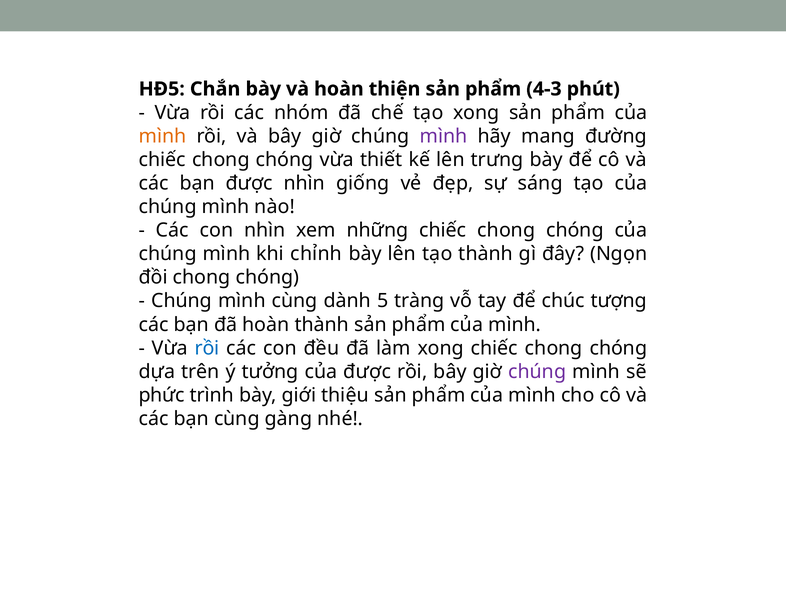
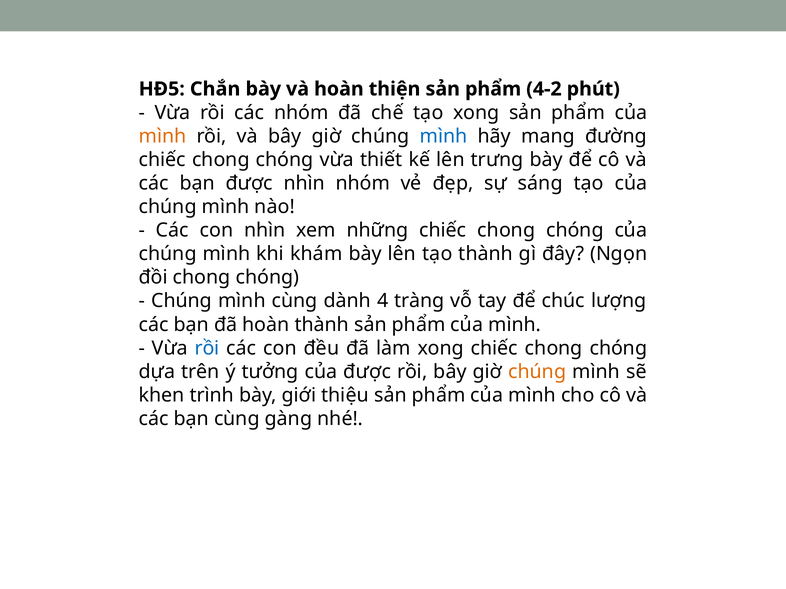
4-3: 4-3 -> 4-2
mình at (444, 136) colour: purple -> blue
nhìn giống: giống -> nhóm
chỉnh: chỉnh -> khám
5: 5 -> 4
tượng: tượng -> lượng
chúng at (537, 372) colour: purple -> orange
phức: phức -> khen
